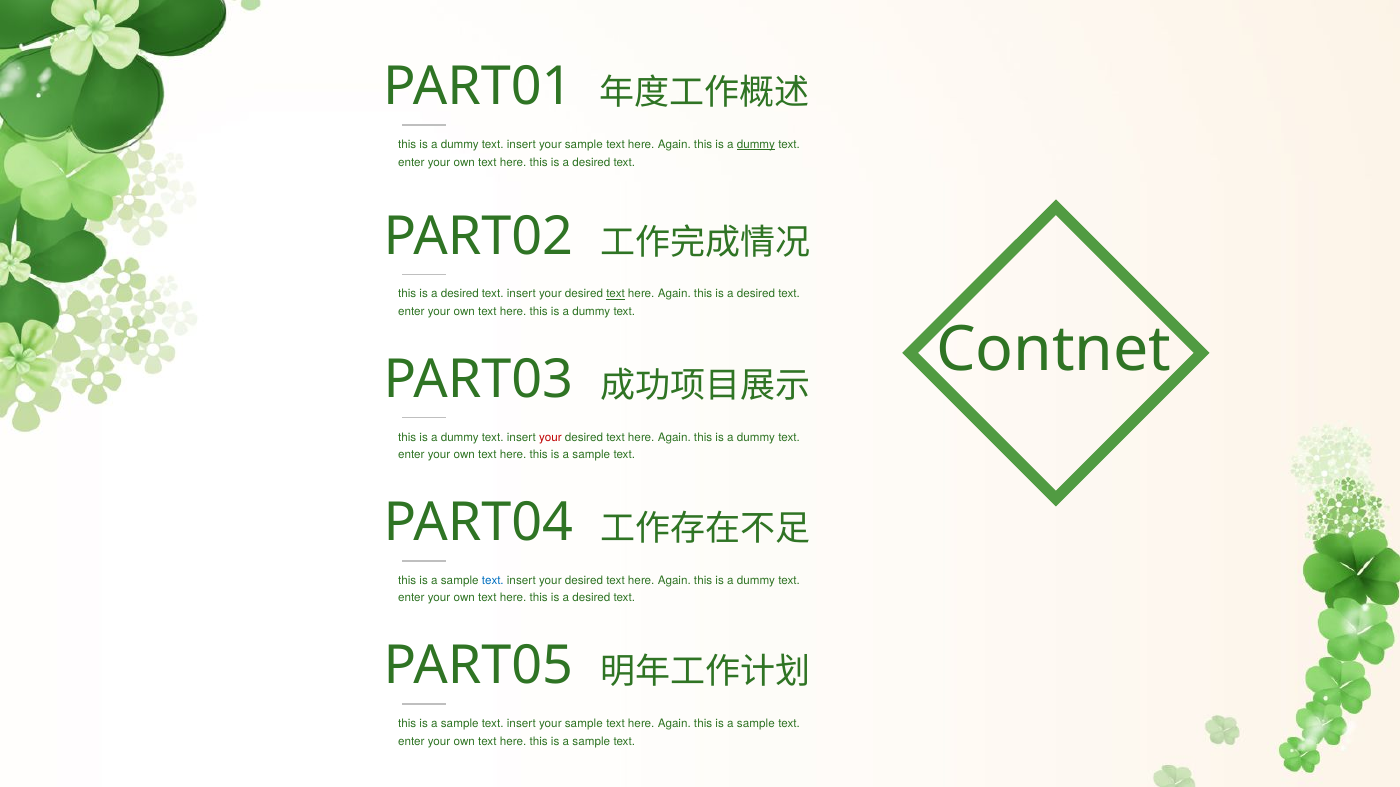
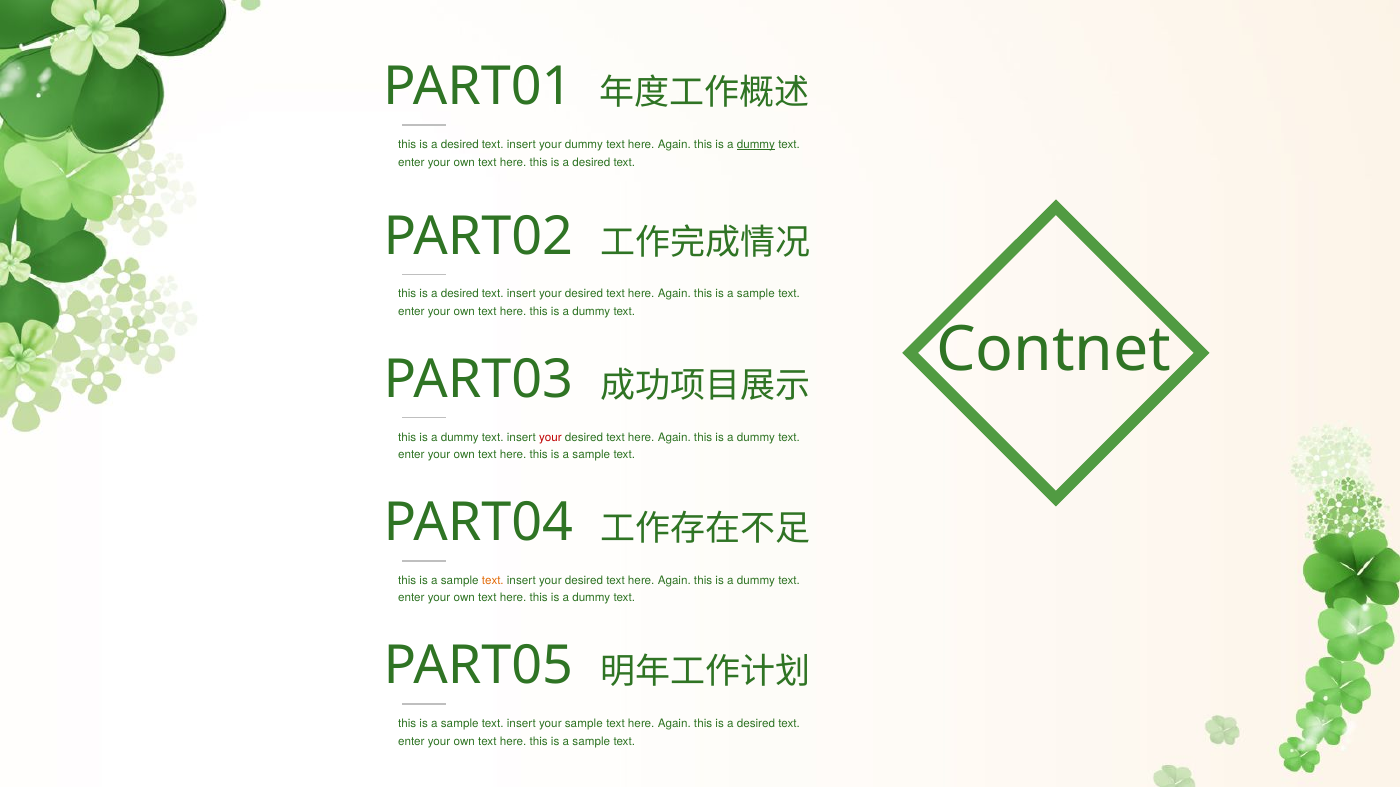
dummy at (460, 145): dummy -> desired
sample at (584, 145): sample -> dummy
text at (616, 294) underline: present -> none
desired at (756, 294): desired -> sample
text at (493, 581) colour: blue -> orange
desired at (591, 598): desired -> dummy
sample at (756, 724): sample -> desired
